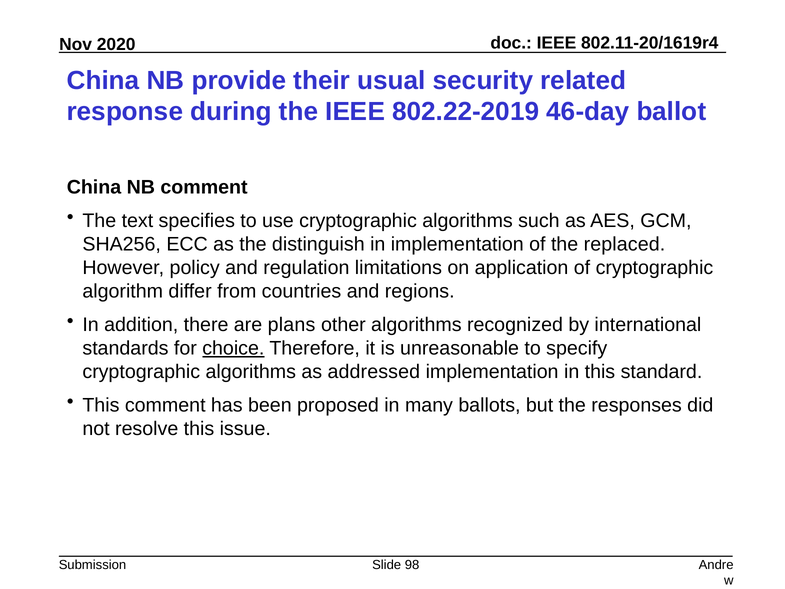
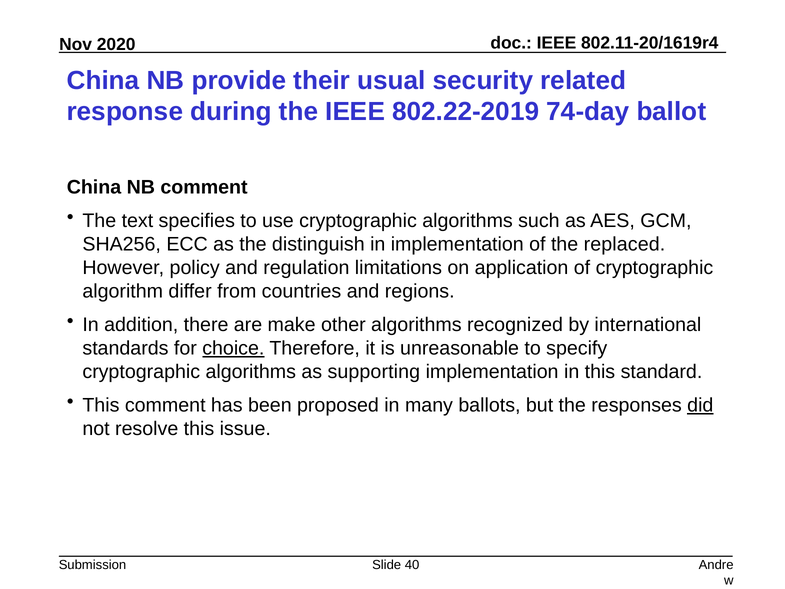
46-day: 46-day -> 74-day
plans: plans -> make
addressed: addressed -> supporting
did underline: none -> present
98: 98 -> 40
